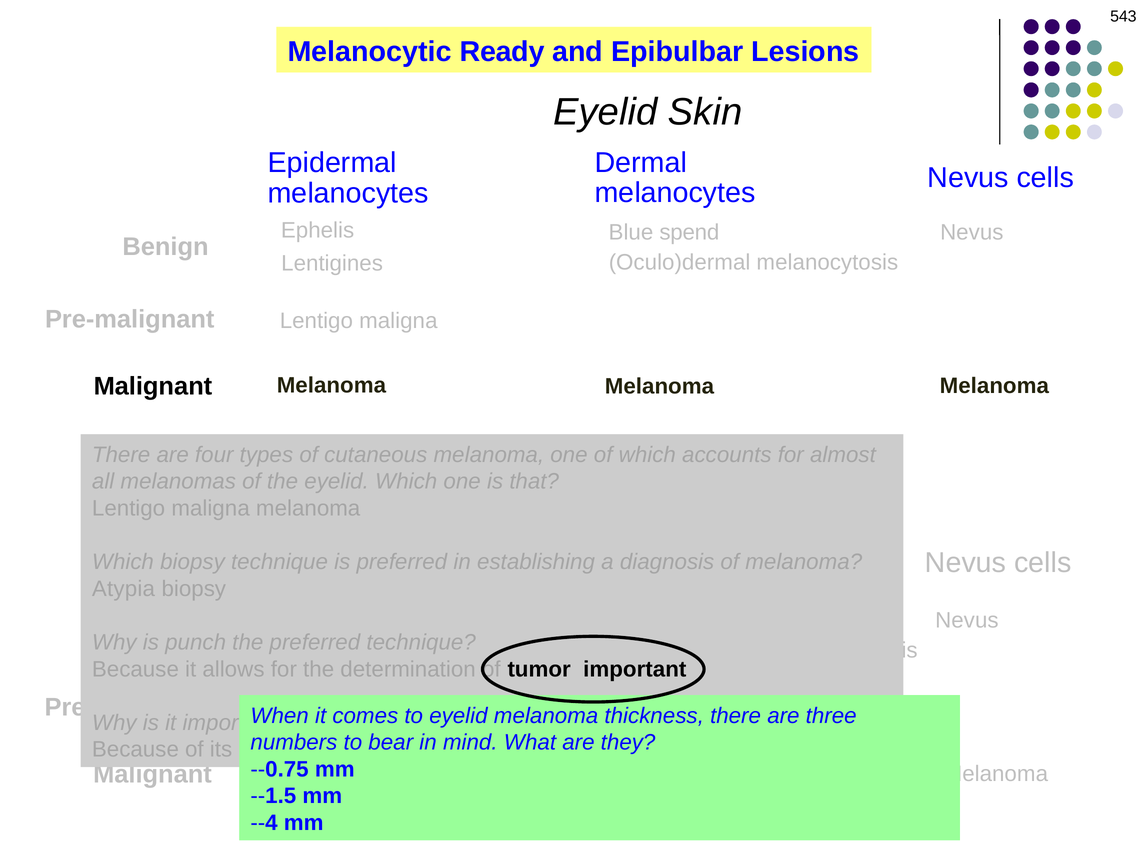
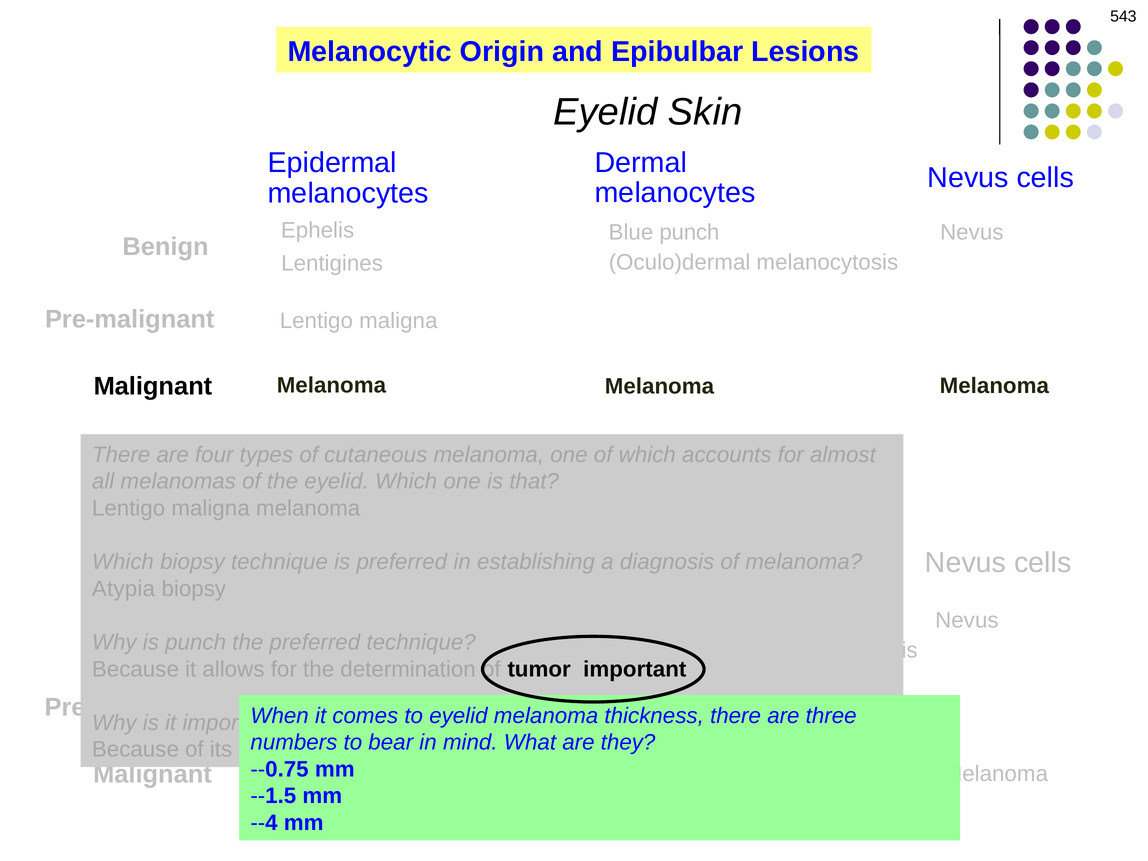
Ready: Ready -> Origin
Blue spend: spend -> punch
